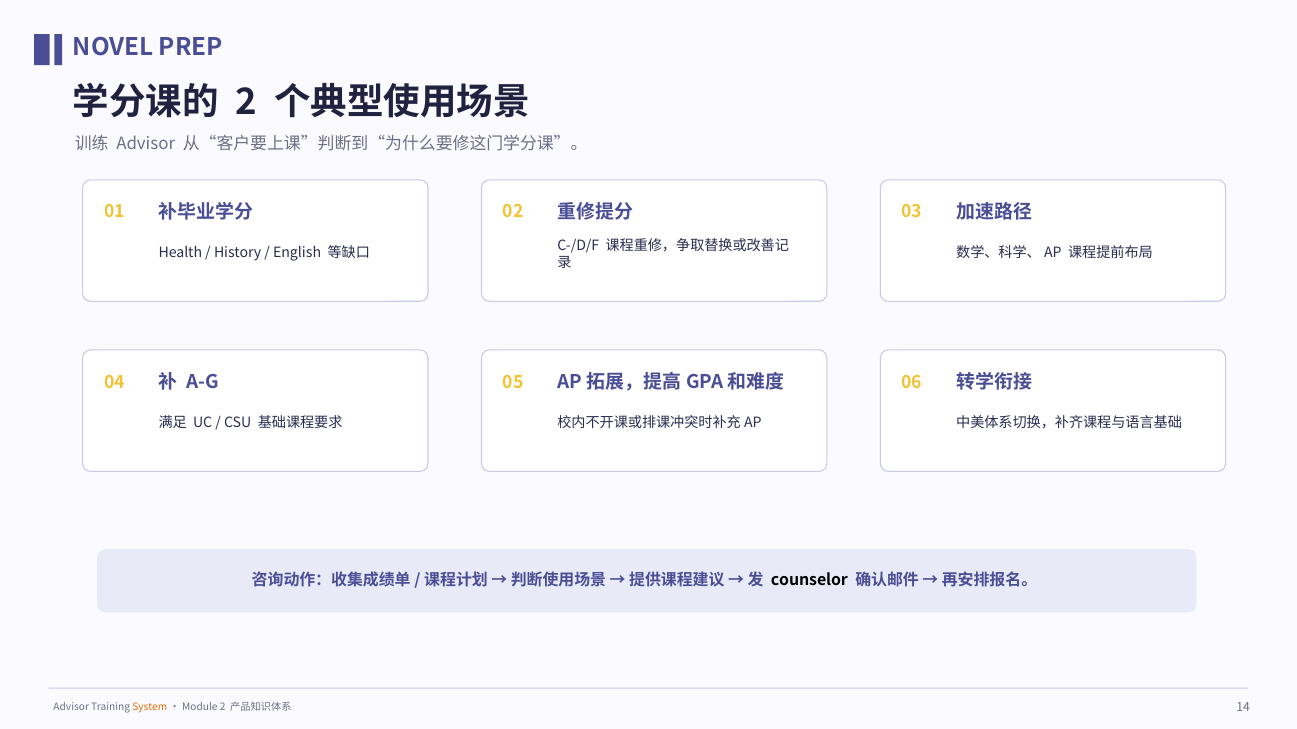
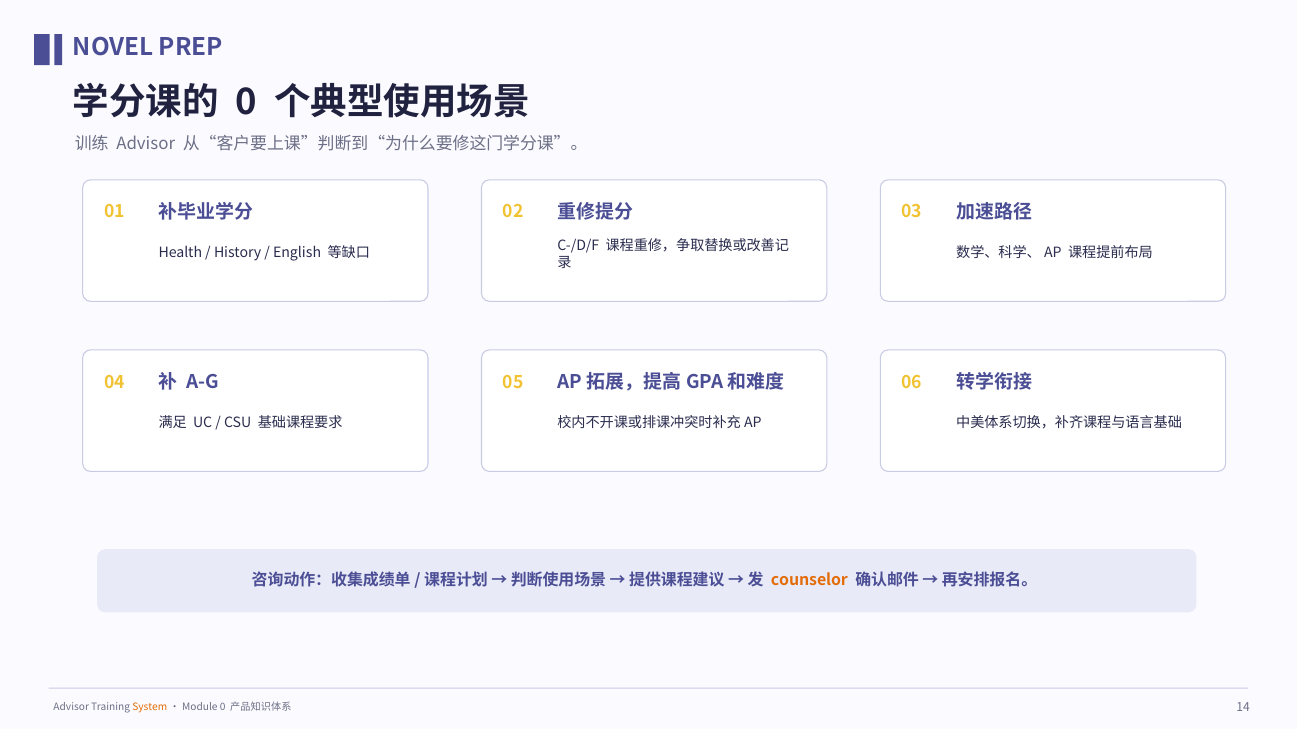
2 at (247, 102): 2 -> 0
counselor colour: black -> orange
Module 2: 2 -> 0
